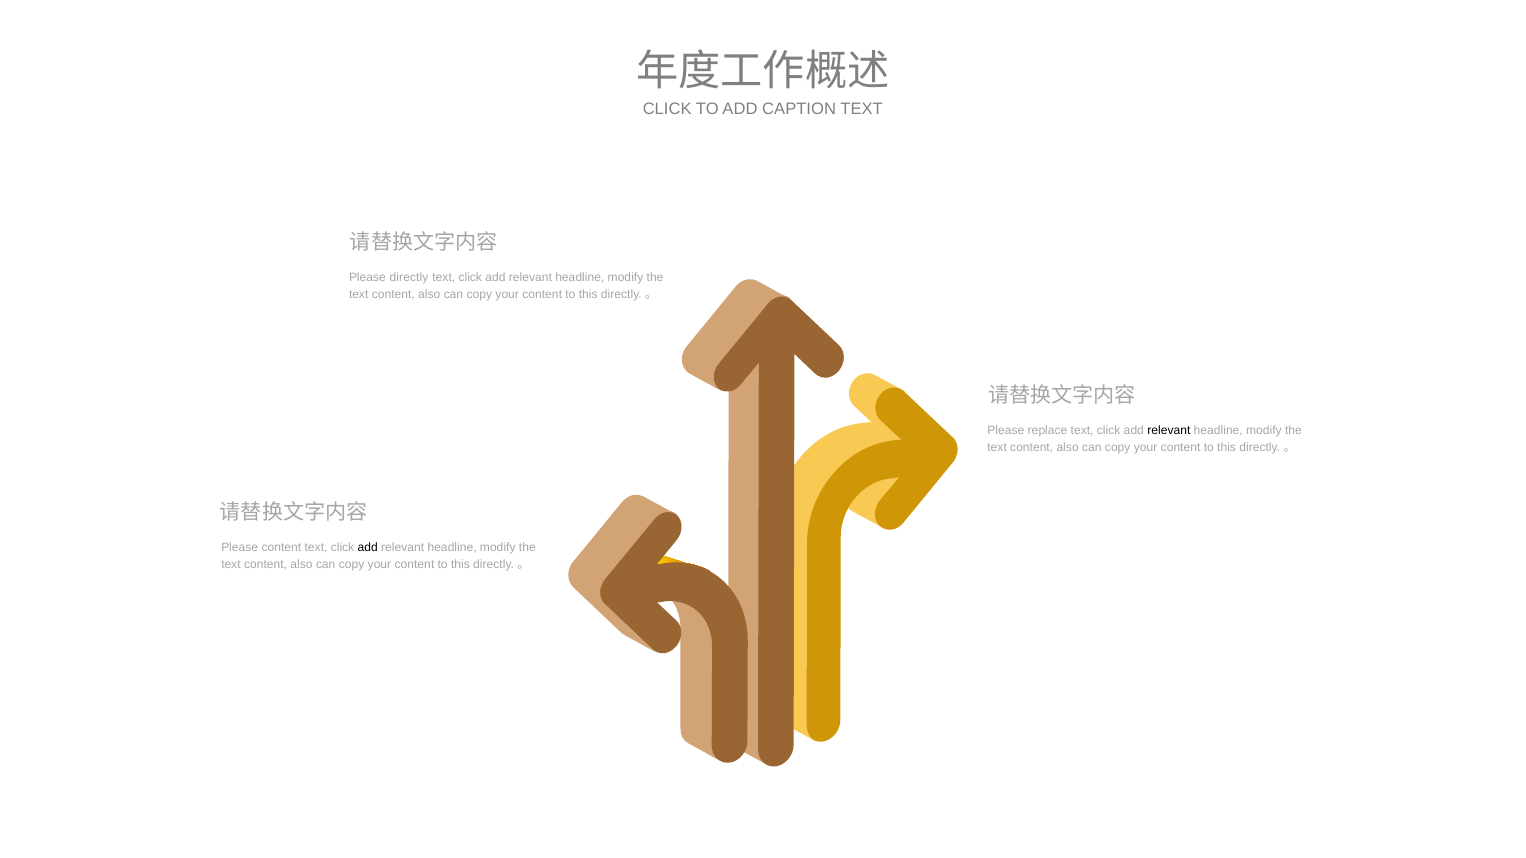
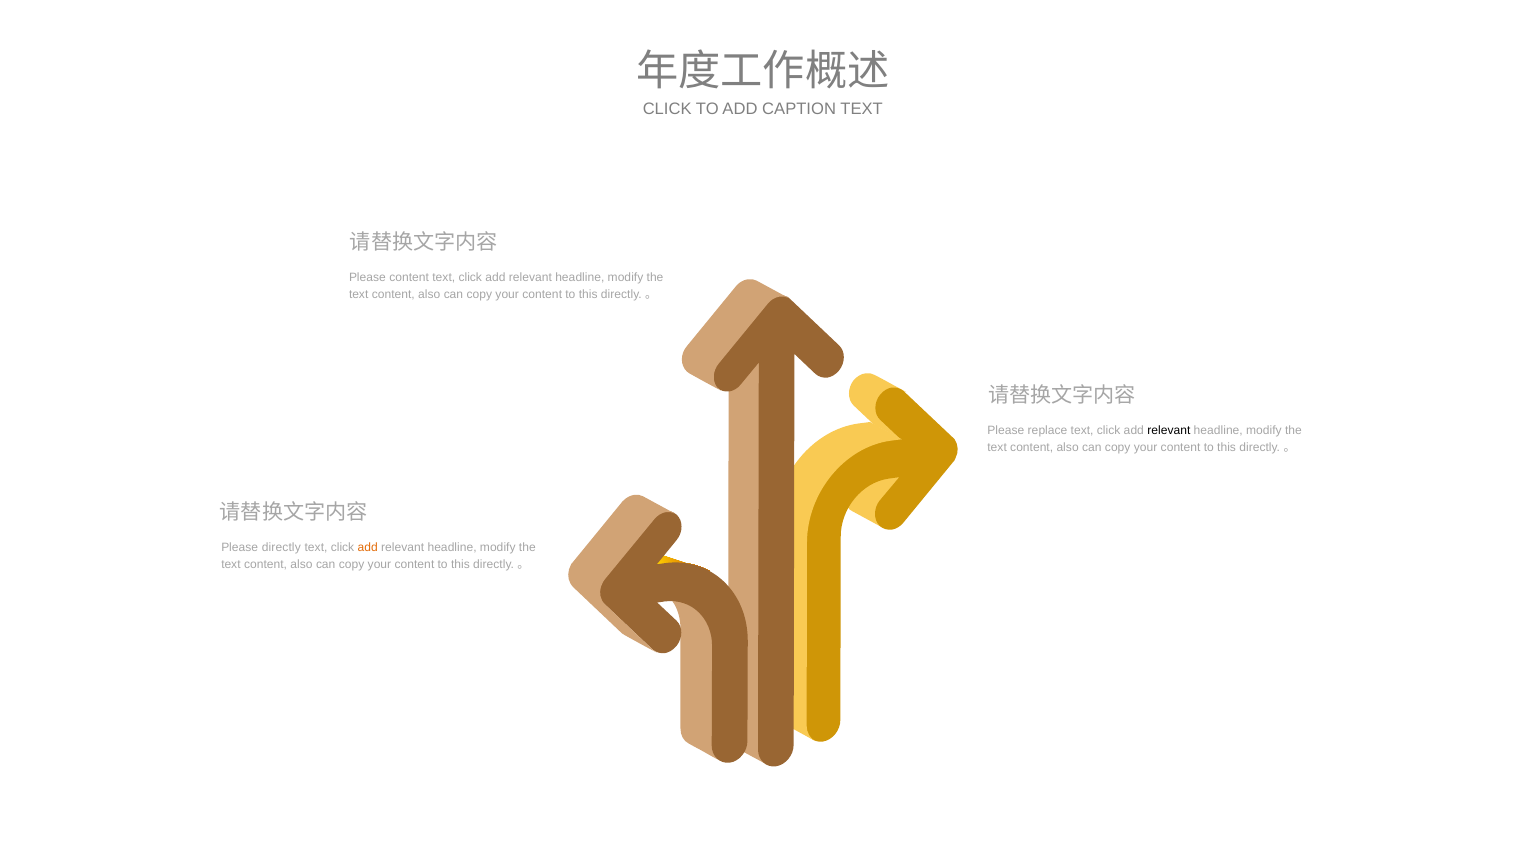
Please directly: directly -> content
Please content: content -> directly
add at (368, 547) colour: black -> orange
